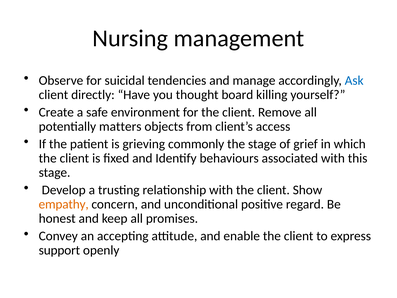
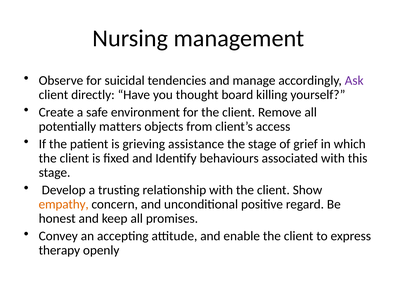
Ask colour: blue -> purple
commonly: commonly -> assistance
support: support -> therapy
